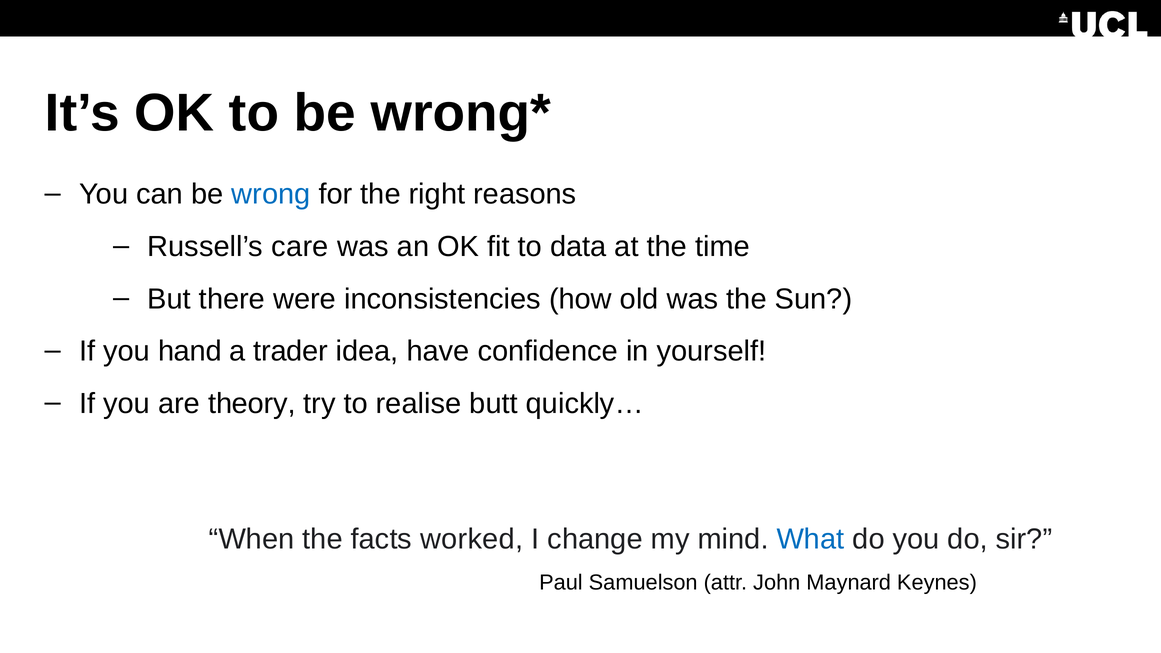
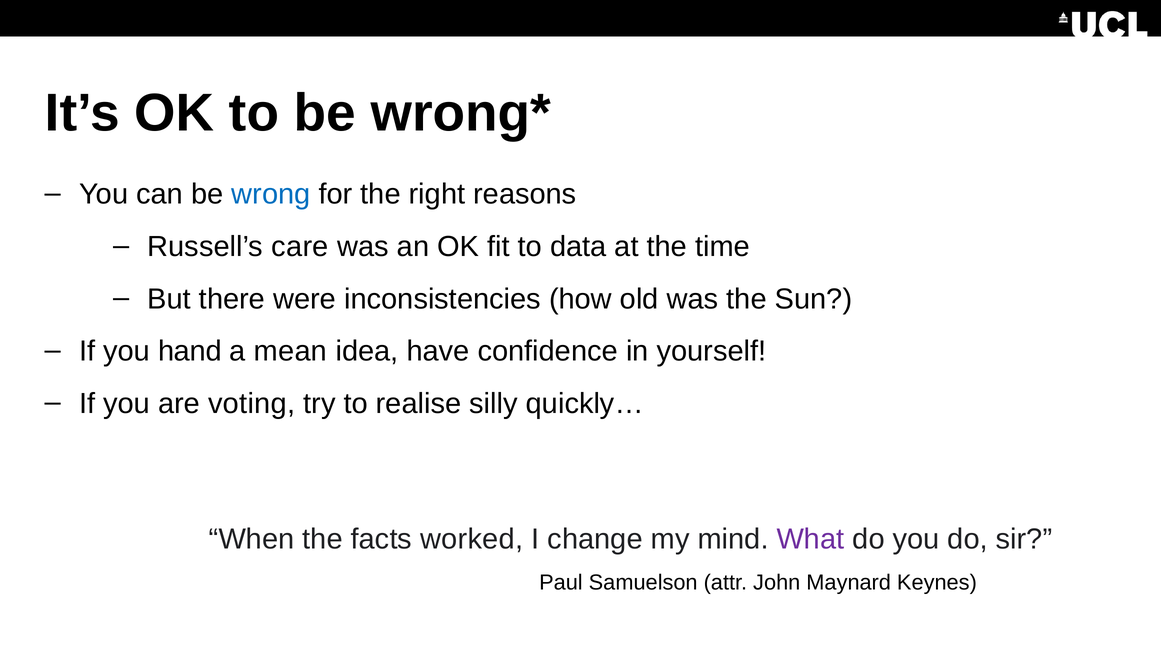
trader: trader -> mean
theory: theory -> voting
butt: butt -> silly
What colour: blue -> purple
